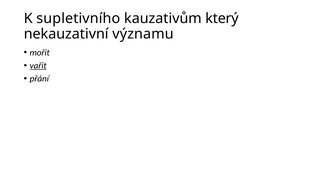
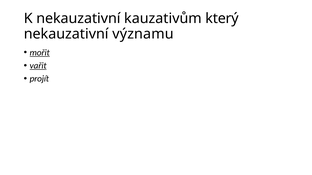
K supletivního: supletivního -> nekauzativní
mořit underline: none -> present
přání: přání -> projít
